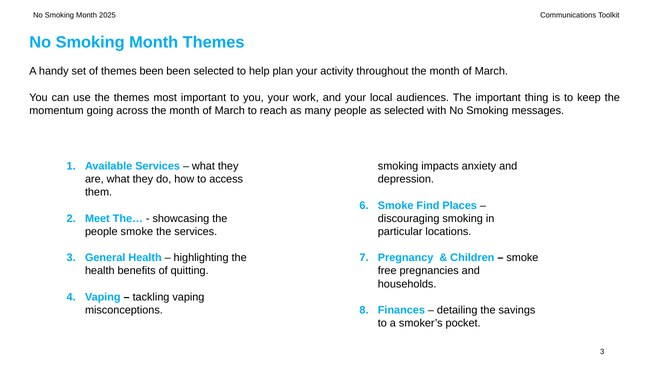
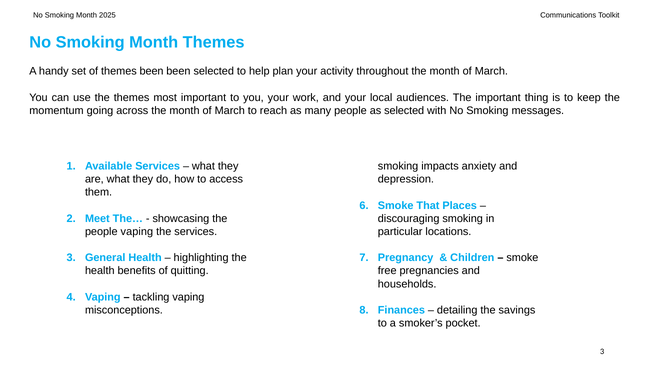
Find: Find -> That
people smoke: smoke -> vaping
